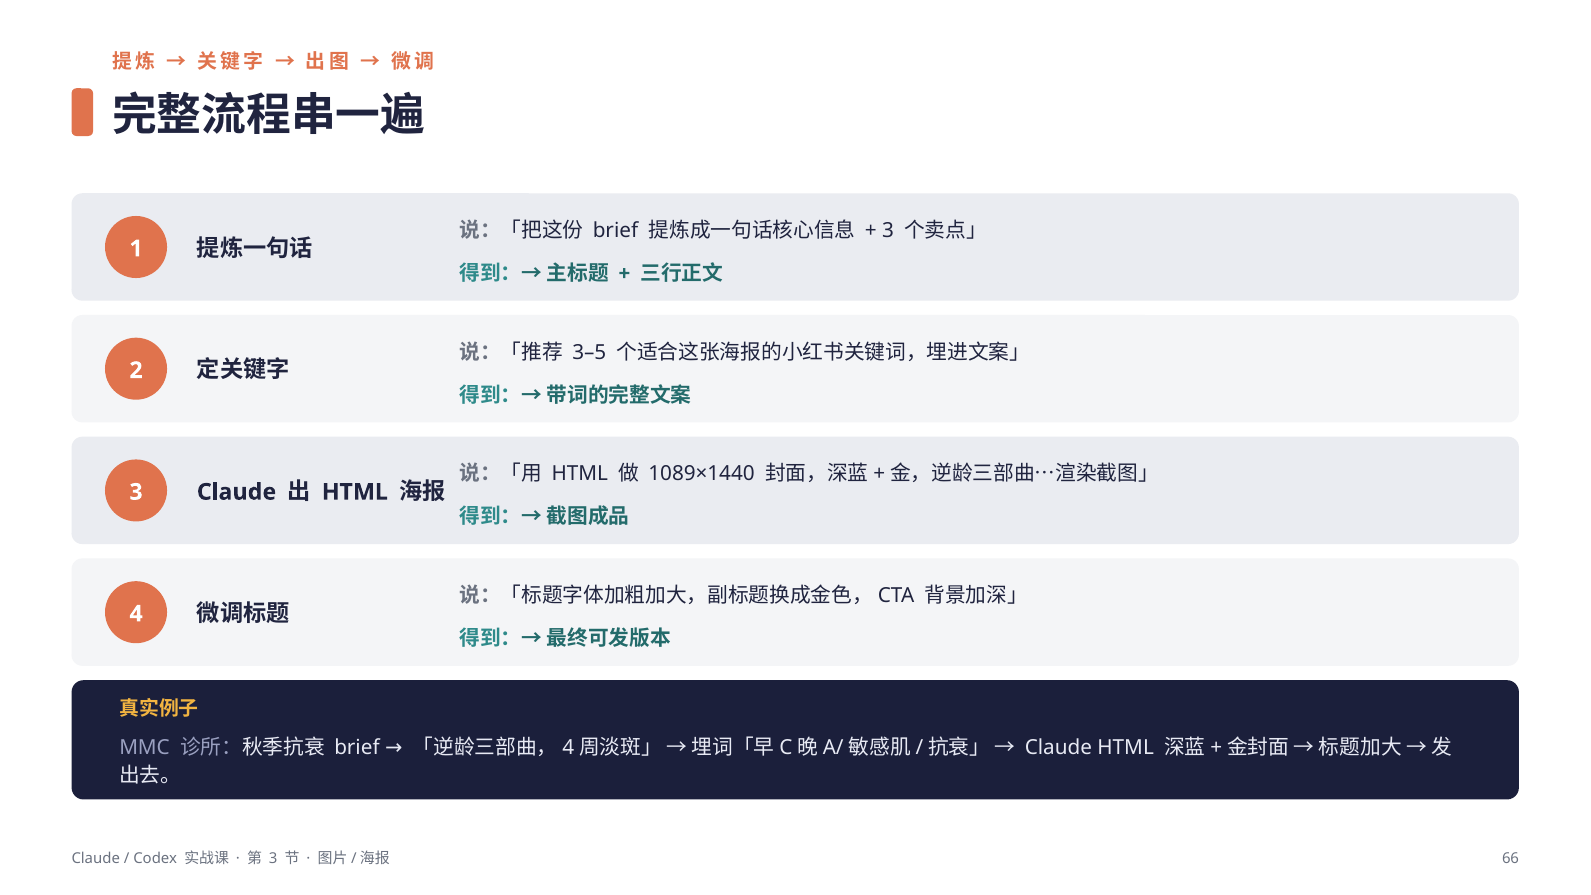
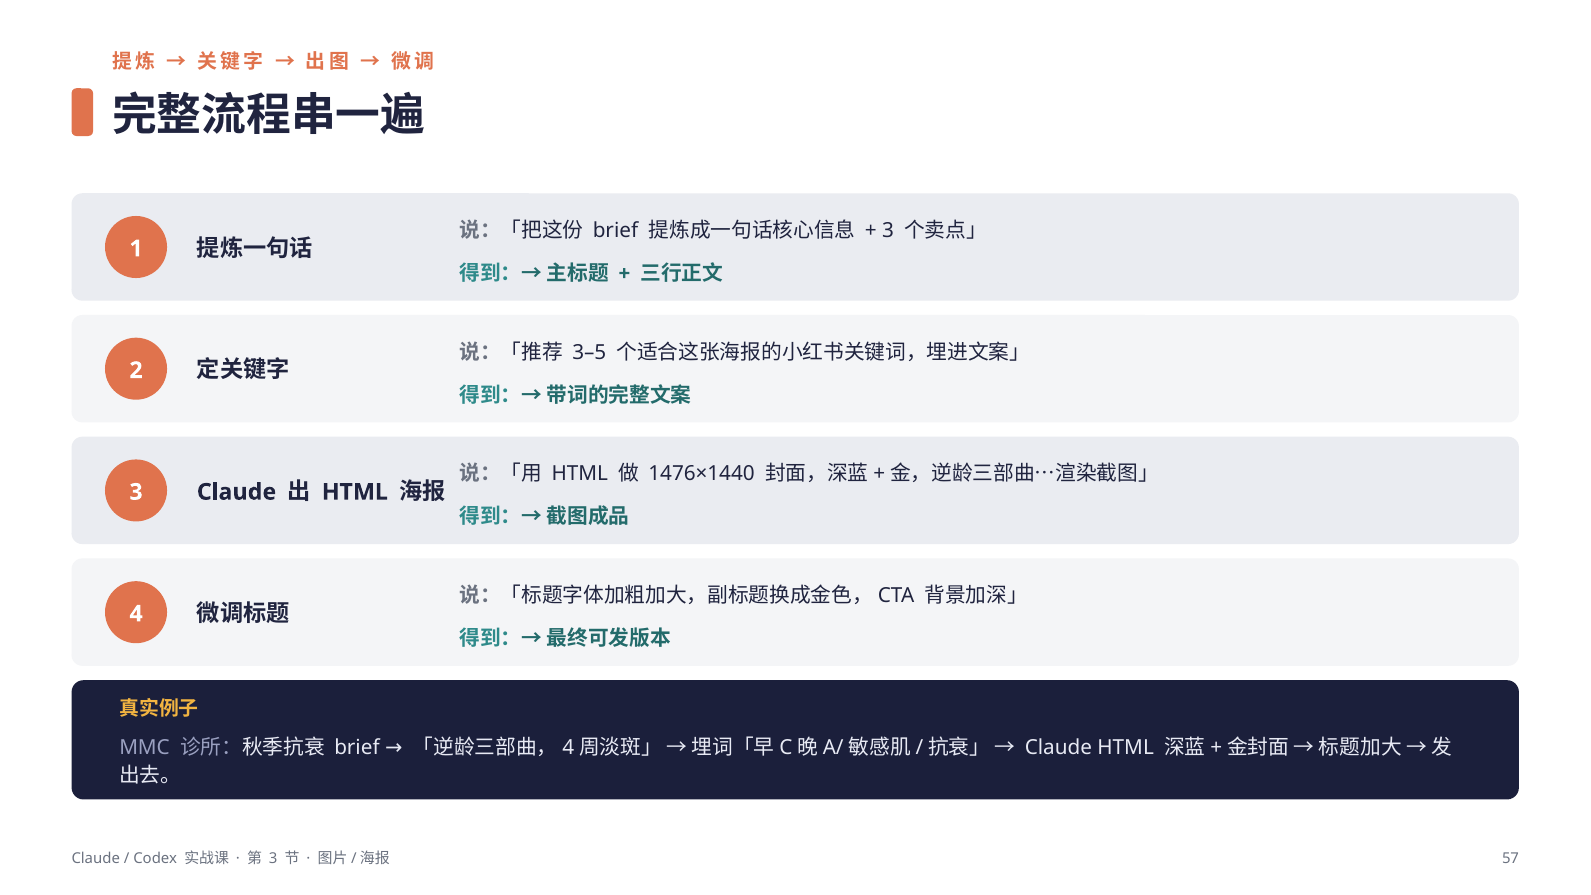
1089×1440: 1089×1440 -> 1476×1440
66: 66 -> 57
